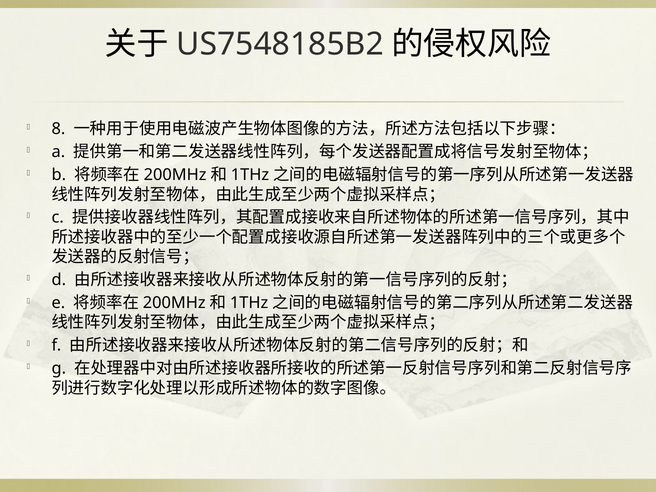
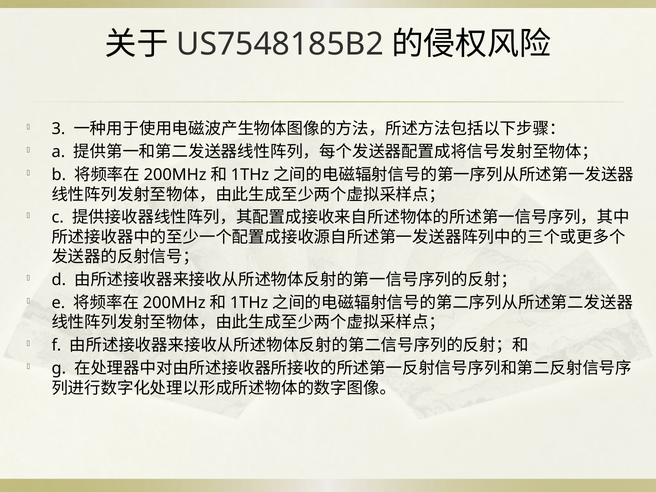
8: 8 -> 3
